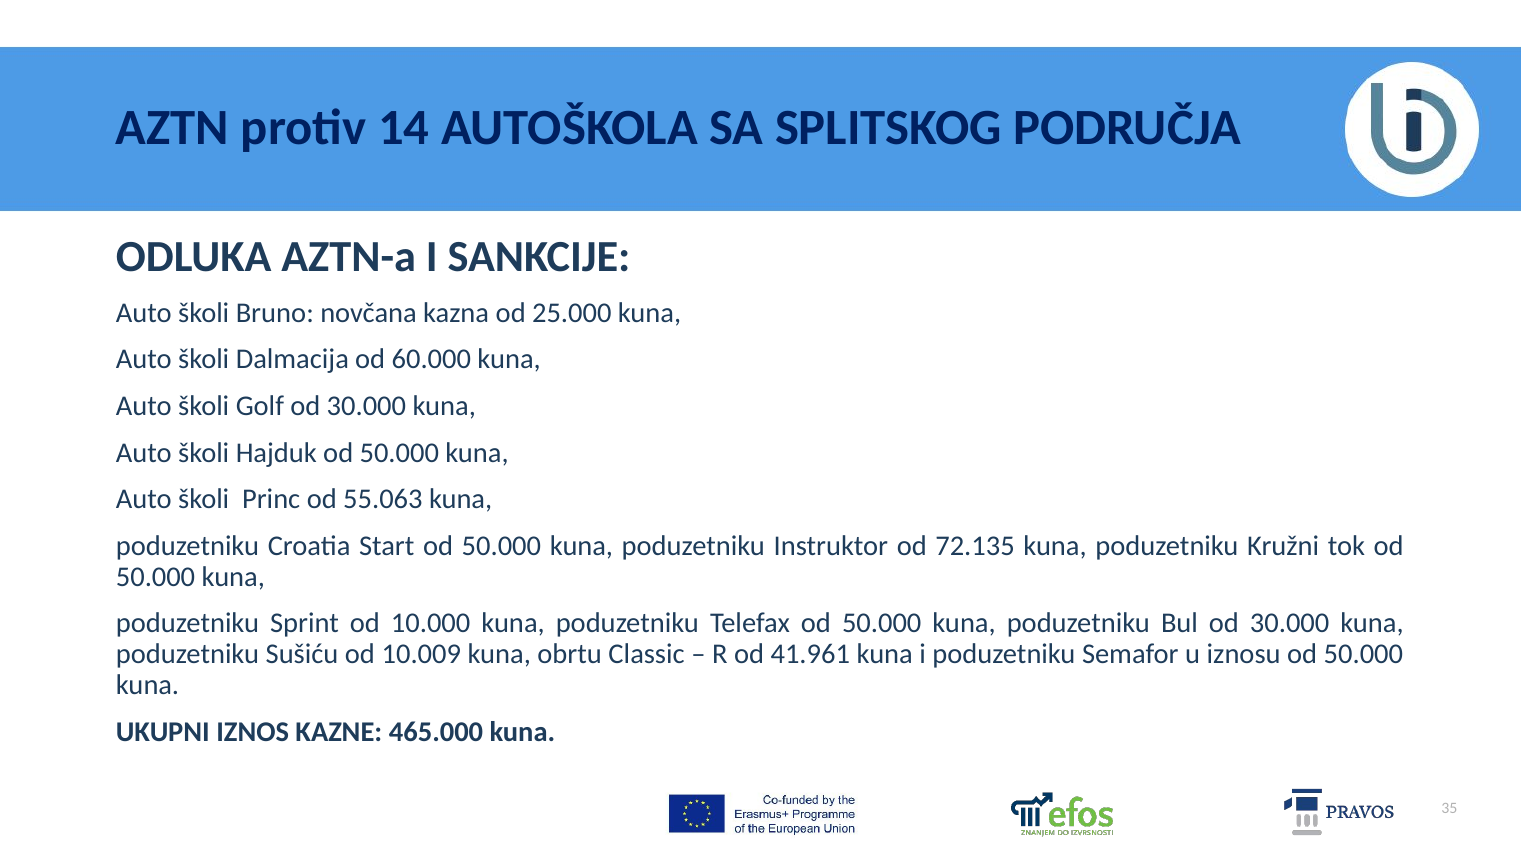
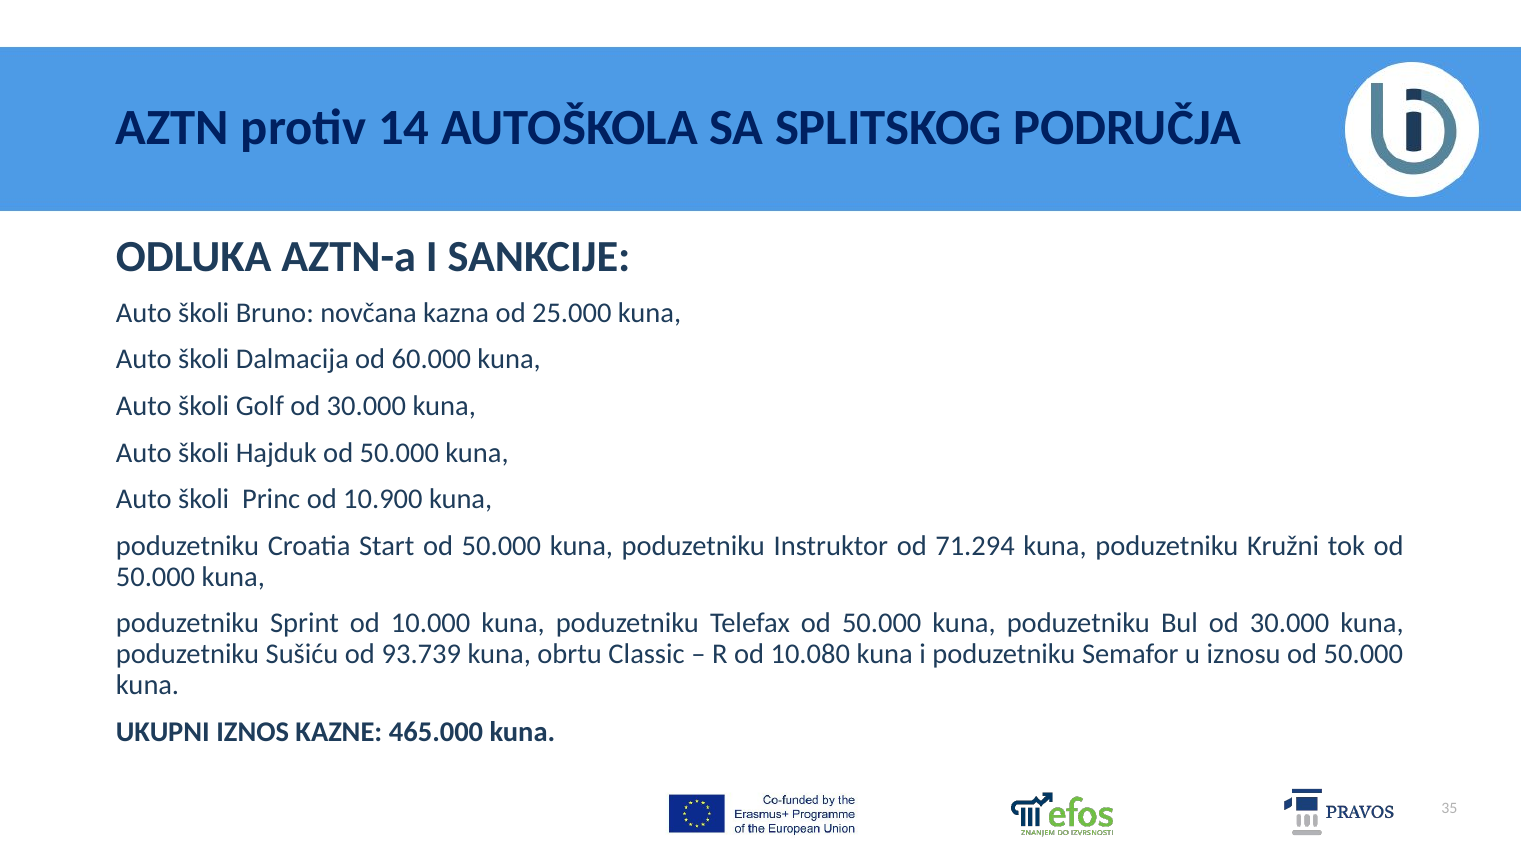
55.063: 55.063 -> 10.900
72.135: 72.135 -> 71.294
10.009: 10.009 -> 93.739
41.961: 41.961 -> 10.080
